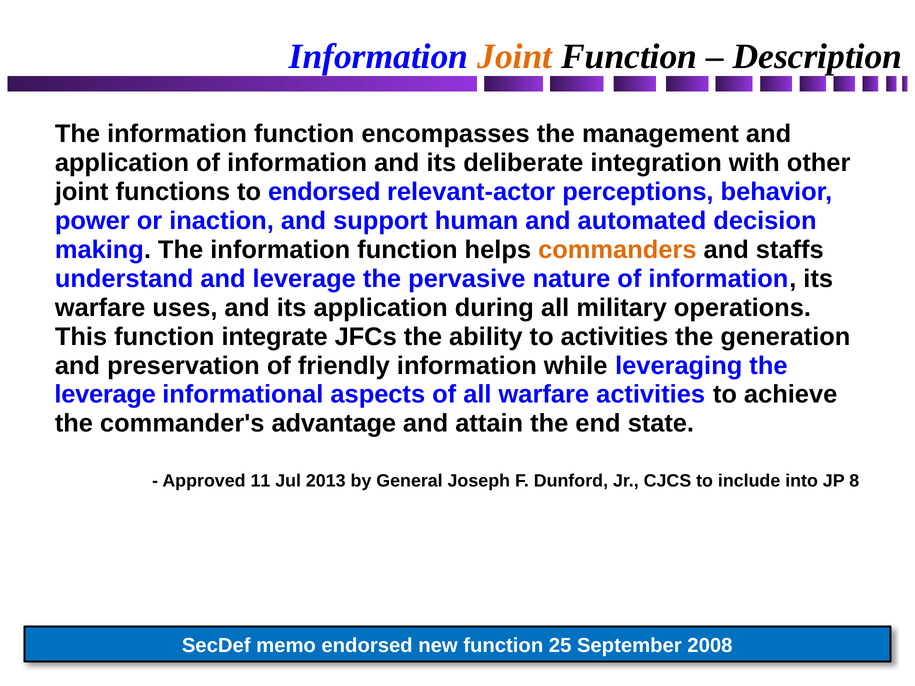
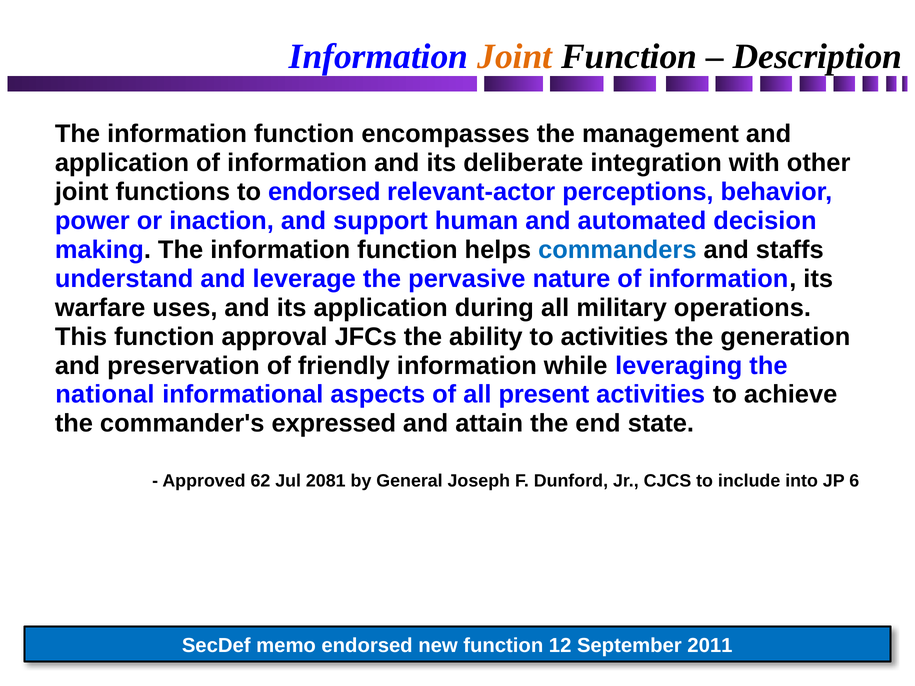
commanders colour: orange -> blue
integrate: integrate -> approval
leverage at (105, 395): leverage -> national
all warfare: warfare -> present
advantage: advantage -> expressed
11: 11 -> 62
2013: 2013 -> 2081
8: 8 -> 6
25: 25 -> 12
2008: 2008 -> 2011
